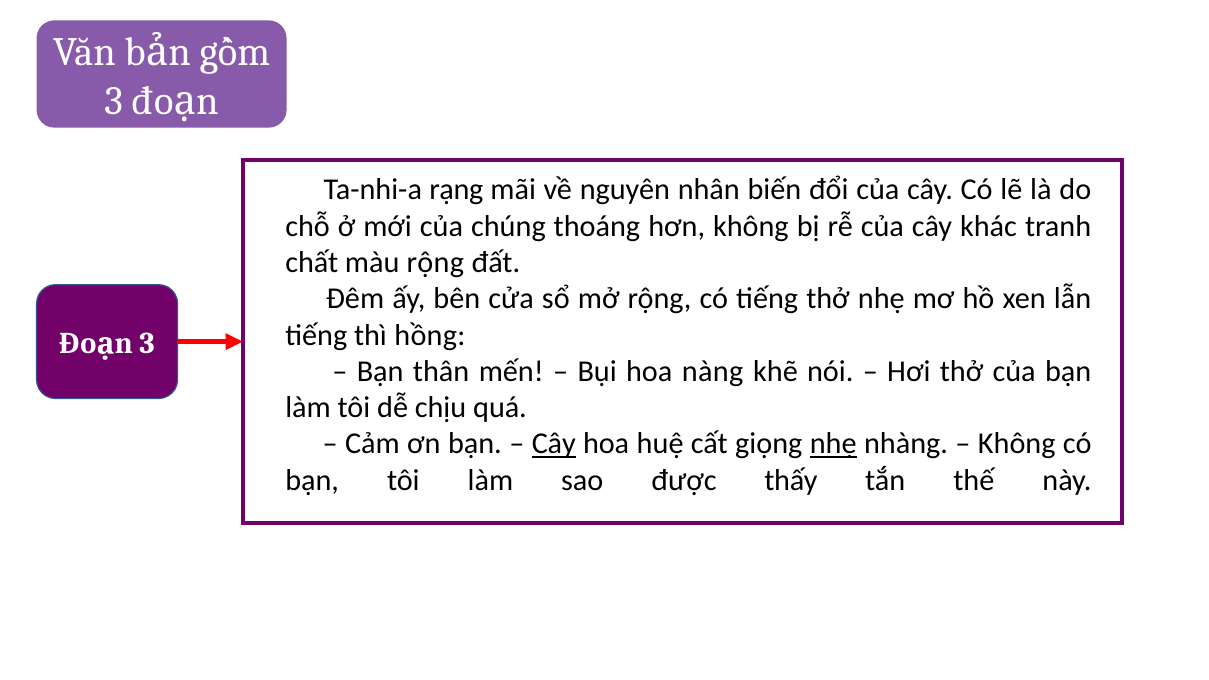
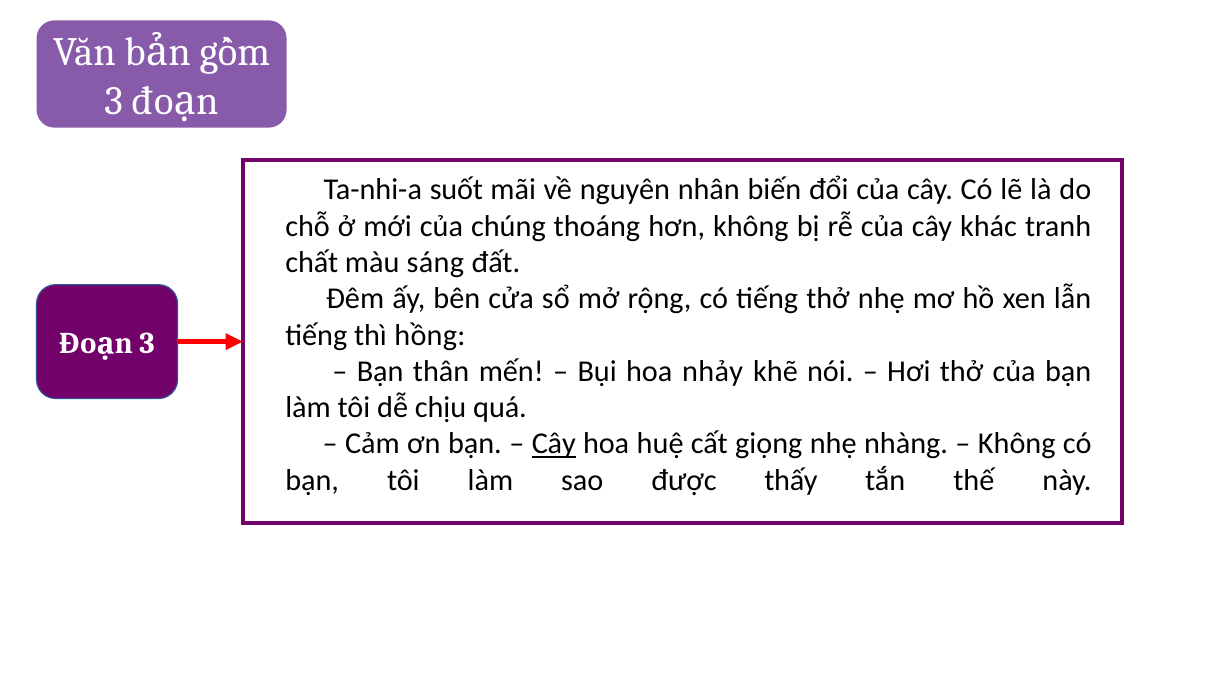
rạng: rạng -> suốt
màu rộng: rộng -> sáng
nàng: nàng -> nhảy
nhẹ at (833, 444) underline: present -> none
